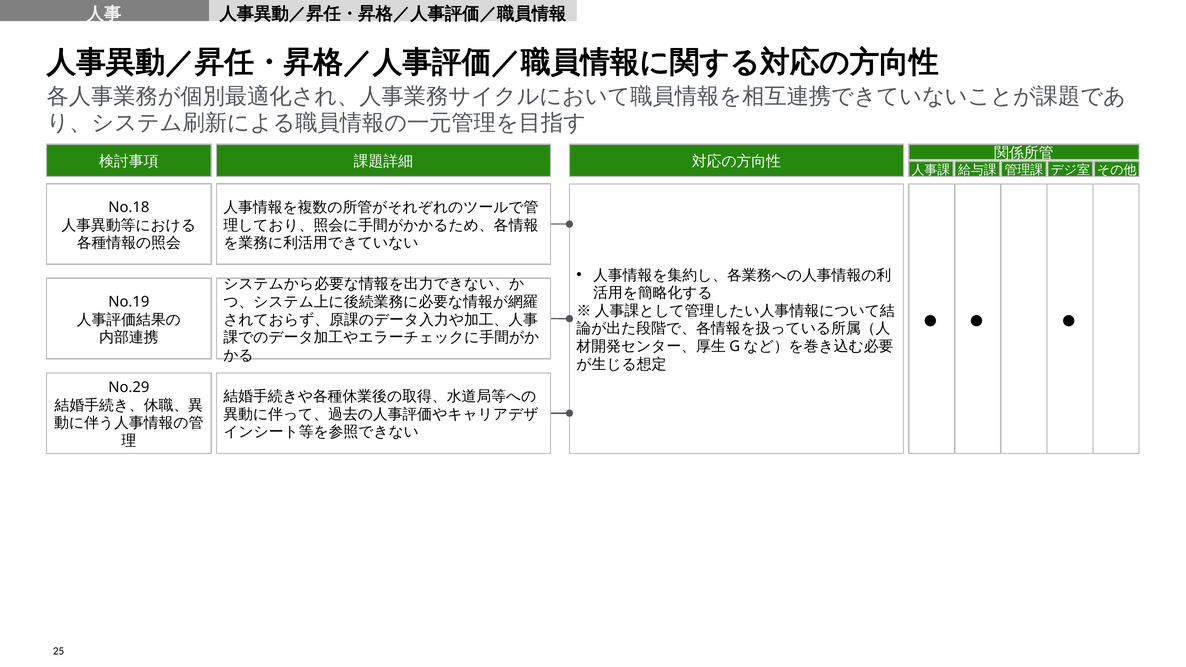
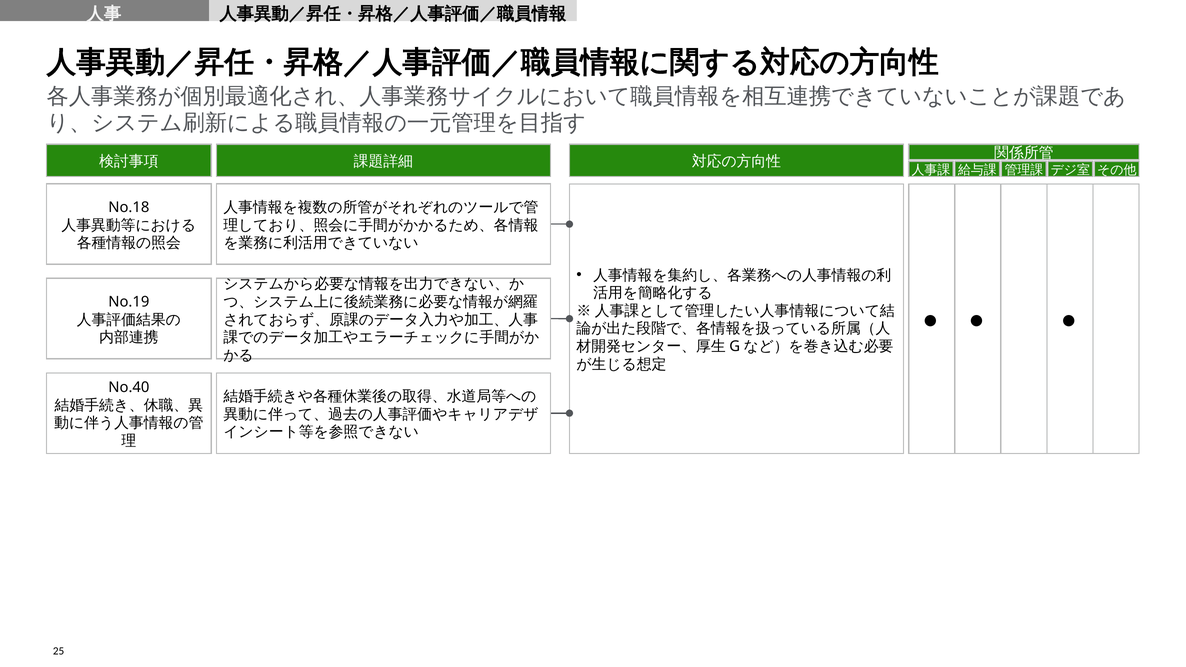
No.29: No.29 -> No.40
